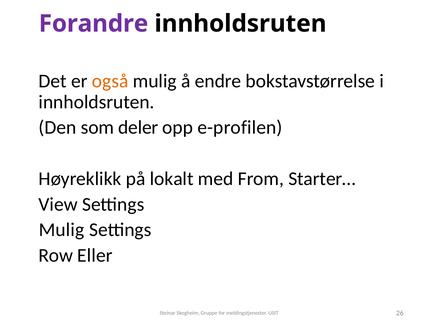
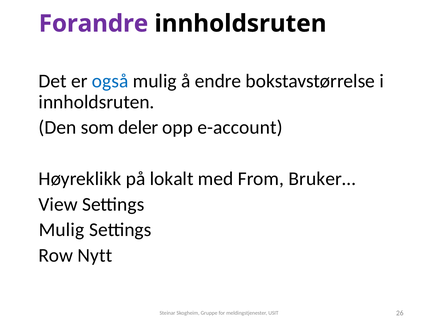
også colour: orange -> blue
e-profilen: e-profilen -> e-account
Starter…: Starter… -> Bruker…
Eller: Eller -> Nytt
